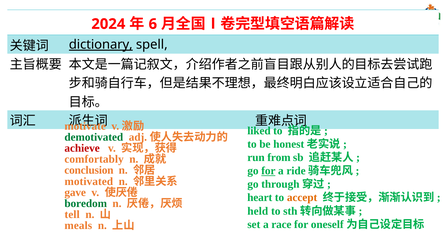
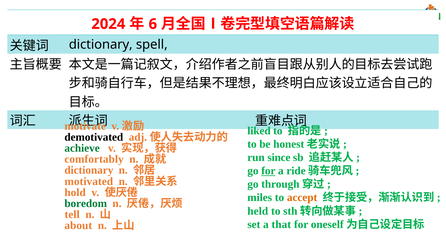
dictionary at (101, 45) underline: present -> none
demotivated colour: green -> black
achieve colour: red -> green
from: from -> since
conclusion at (89, 170): conclusion -> dictionary
gave: gave -> hold
heart: heart -> miles
race: race -> that
meals: meals -> about
